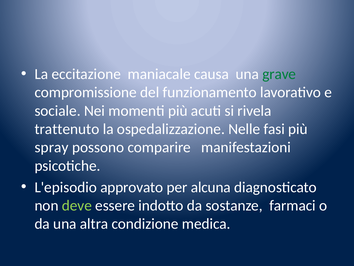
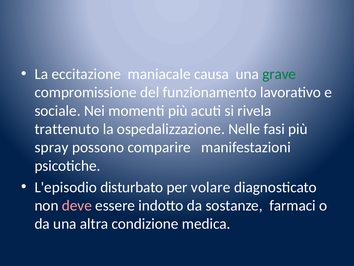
approvato: approvato -> disturbato
alcuna: alcuna -> volare
deve colour: light green -> pink
